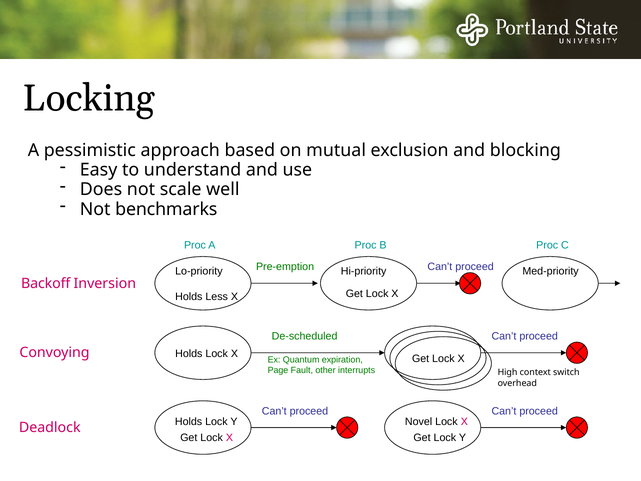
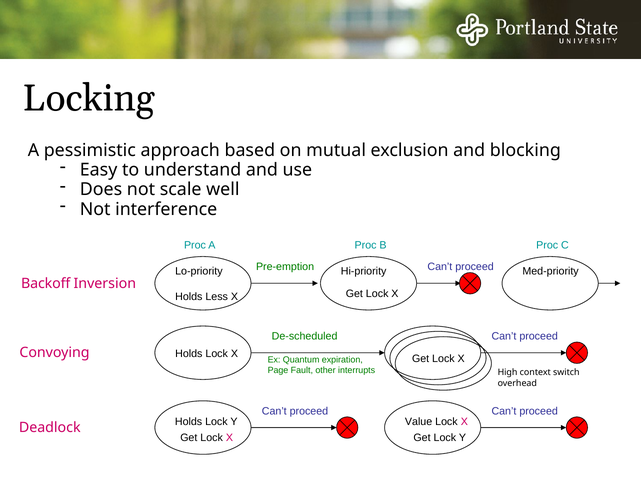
benchmarks: benchmarks -> interference
Novel: Novel -> Value
